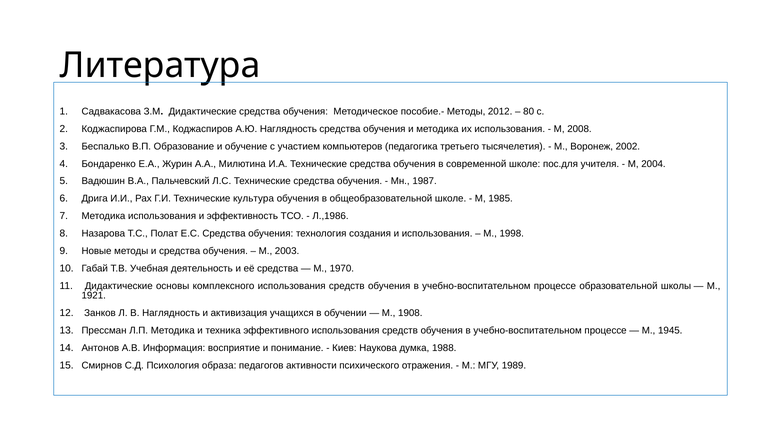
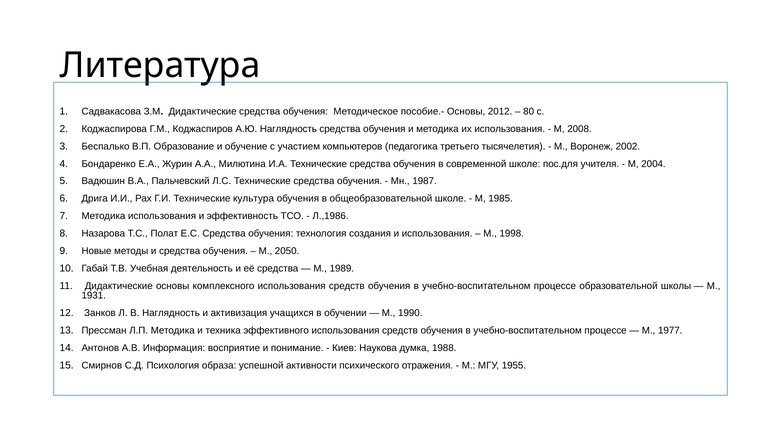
пособие.- Методы: Методы -> Основы
2003: 2003 -> 2050
1970: 1970 -> 1989
1921: 1921 -> 1931
1908: 1908 -> 1990
1945: 1945 -> 1977
педагогов: педагогов -> успешной
1989: 1989 -> 1955
